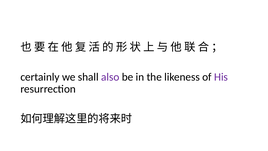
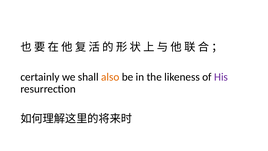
also colour: purple -> orange
